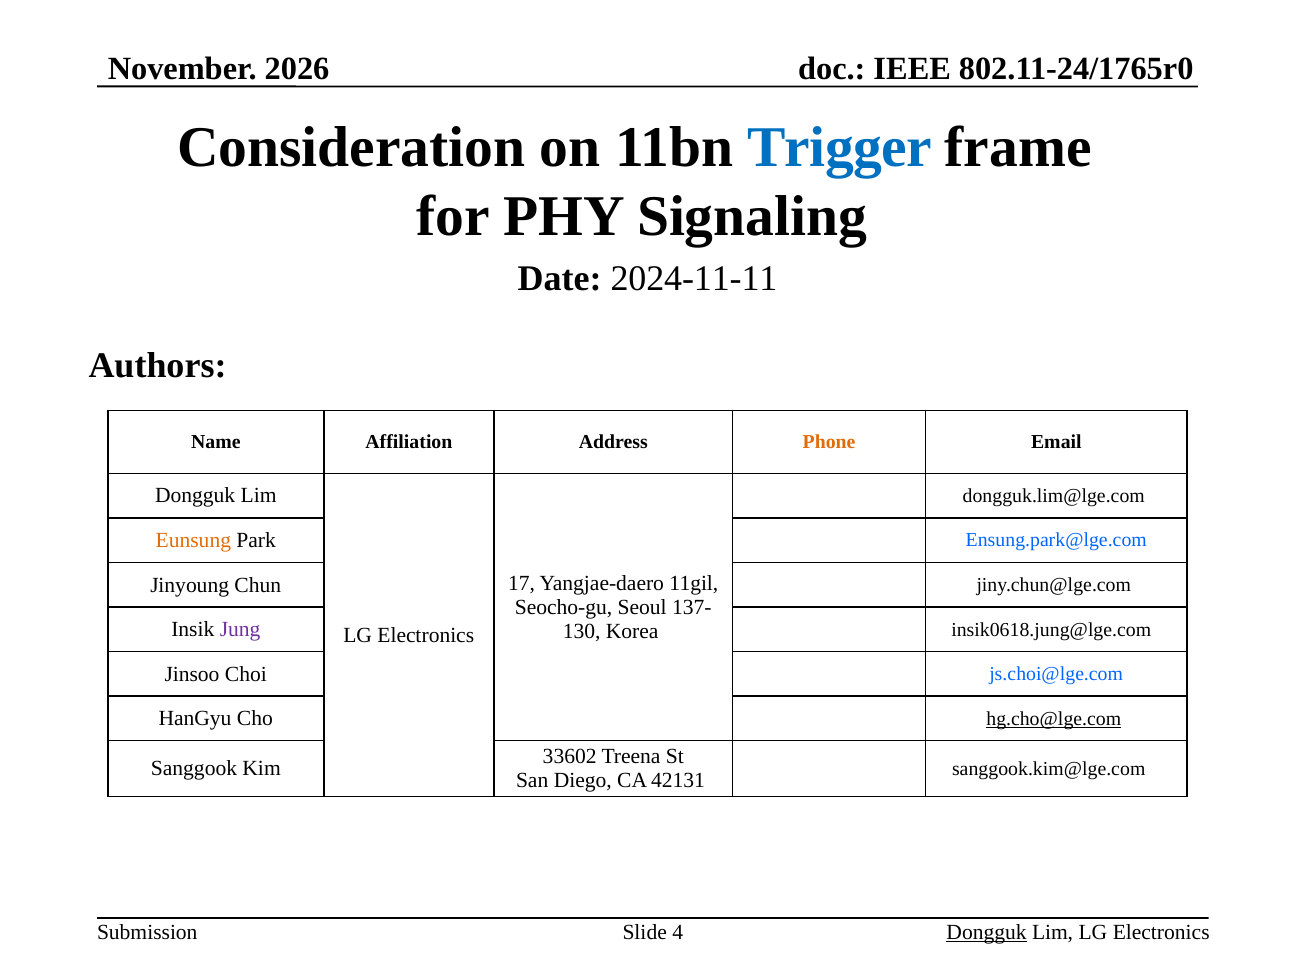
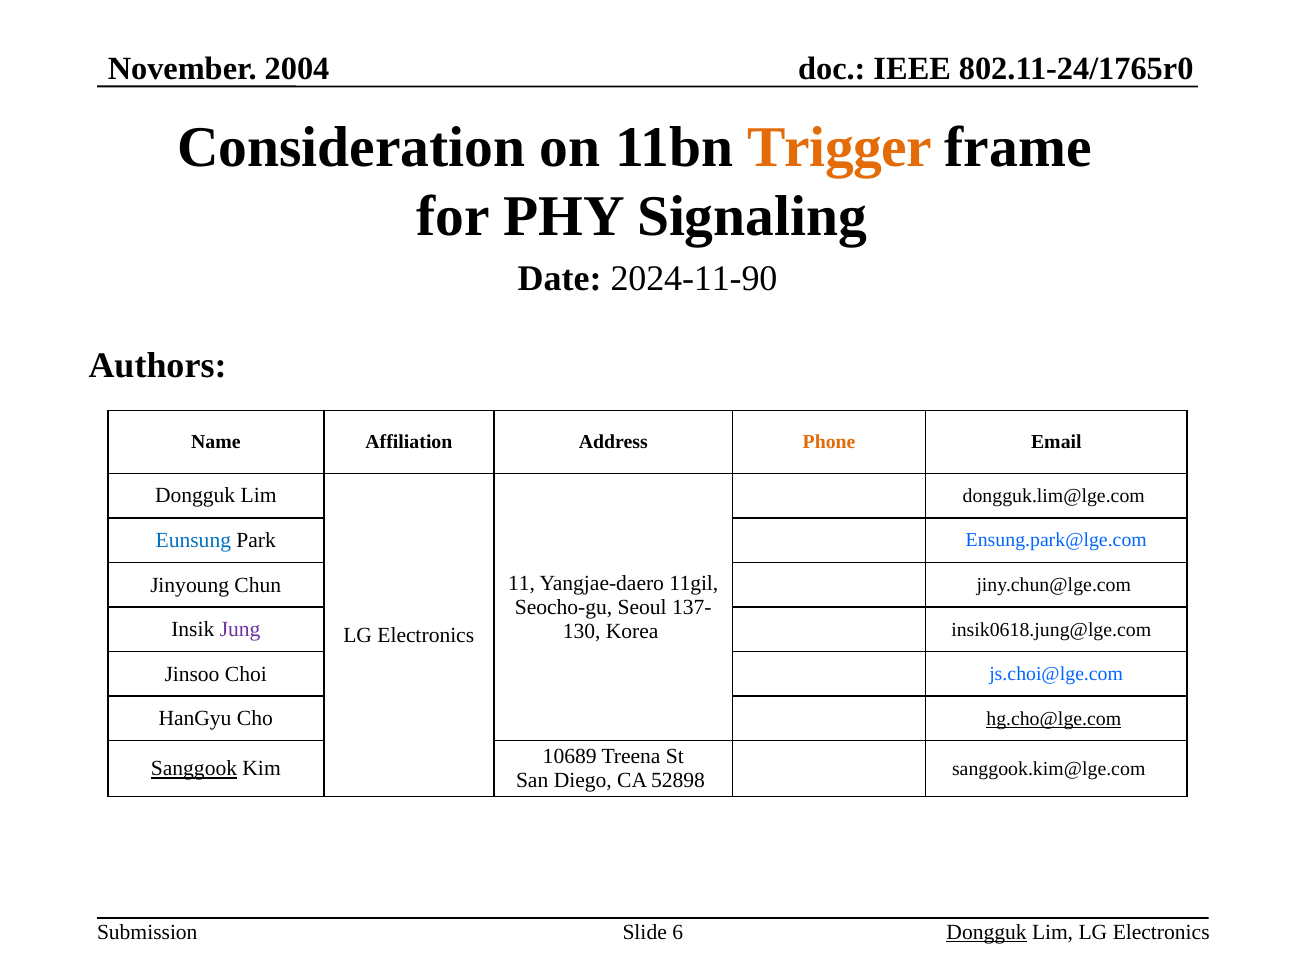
2026: 2026 -> 2004
Trigger colour: blue -> orange
2024-11-11: 2024-11-11 -> 2024-11-90
Eunsung colour: orange -> blue
17: 17 -> 11
33602: 33602 -> 10689
Sanggook underline: none -> present
42131: 42131 -> 52898
4: 4 -> 6
